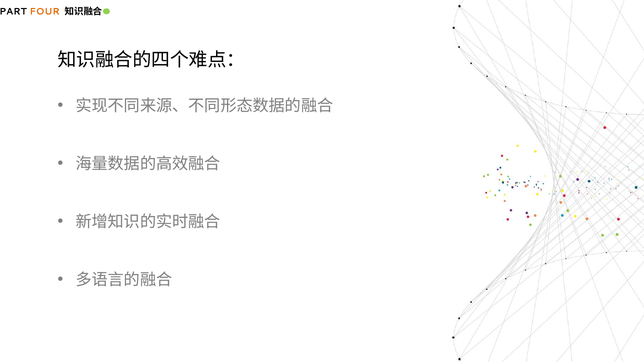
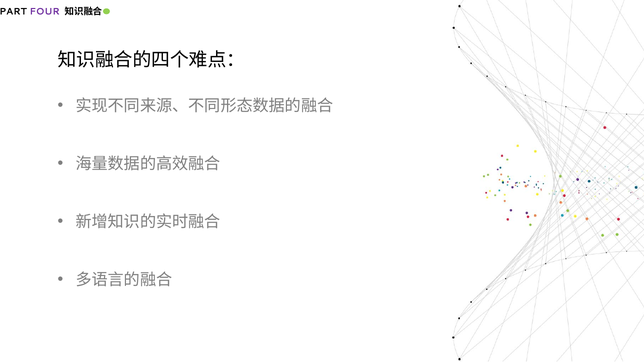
FOUR colour: orange -> purple
